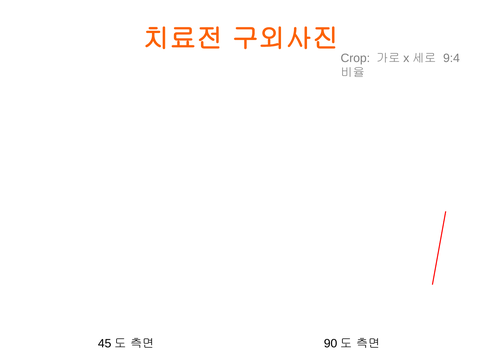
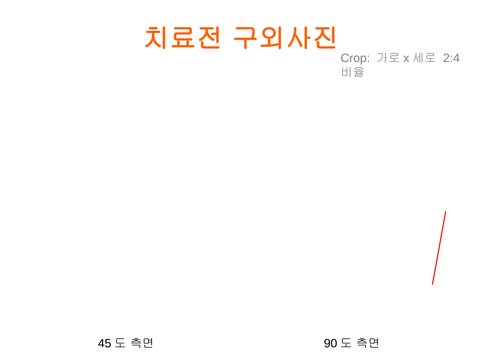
9:4: 9:4 -> 2:4
